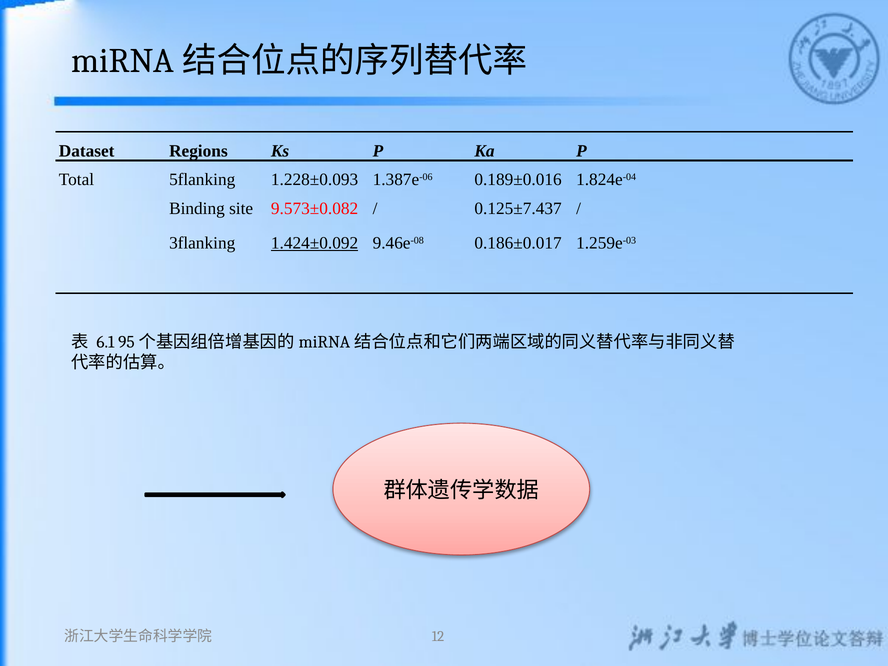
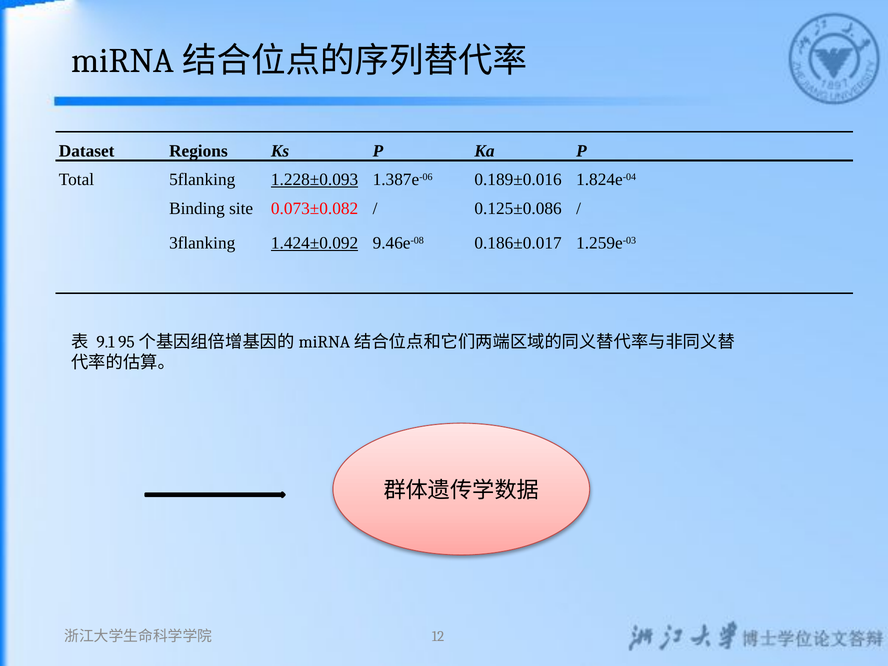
1.228±0.093 underline: none -> present
9.573±0.082: 9.573±0.082 -> 0.073±0.082
0.125±7.437: 0.125±7.437 -> 0.125±0.086
6.1: 6.1 -> 9.1
